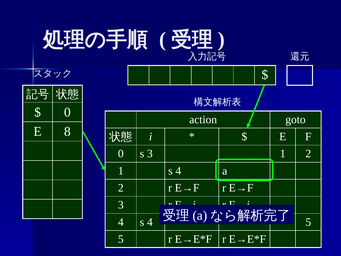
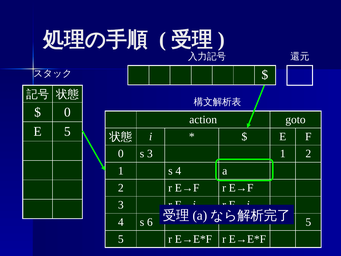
E 8: 8 -> 5
4 s 4: 4 -> 6
